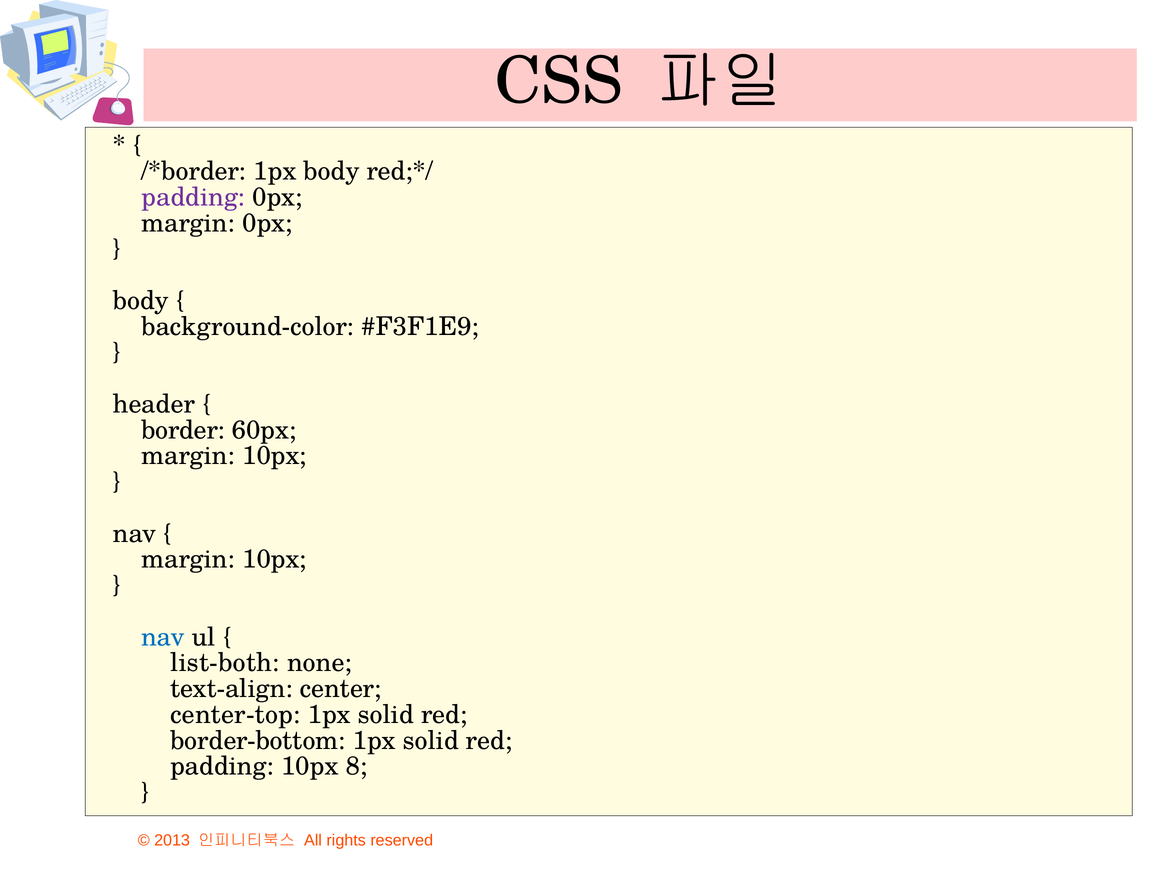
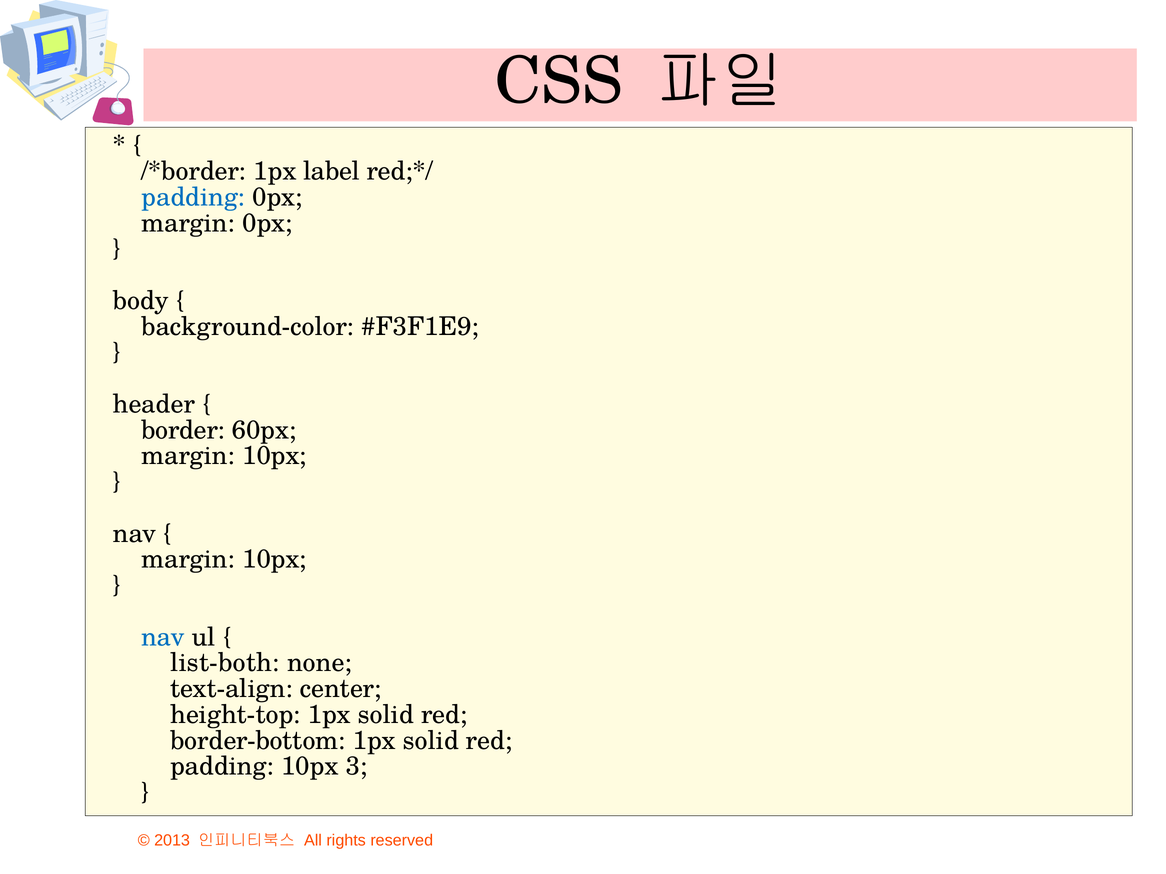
1px body: body -> label
padding at (193, 197) colour: purple -> blue
center-top: center-top -> height-top
8: 8 -> 3
